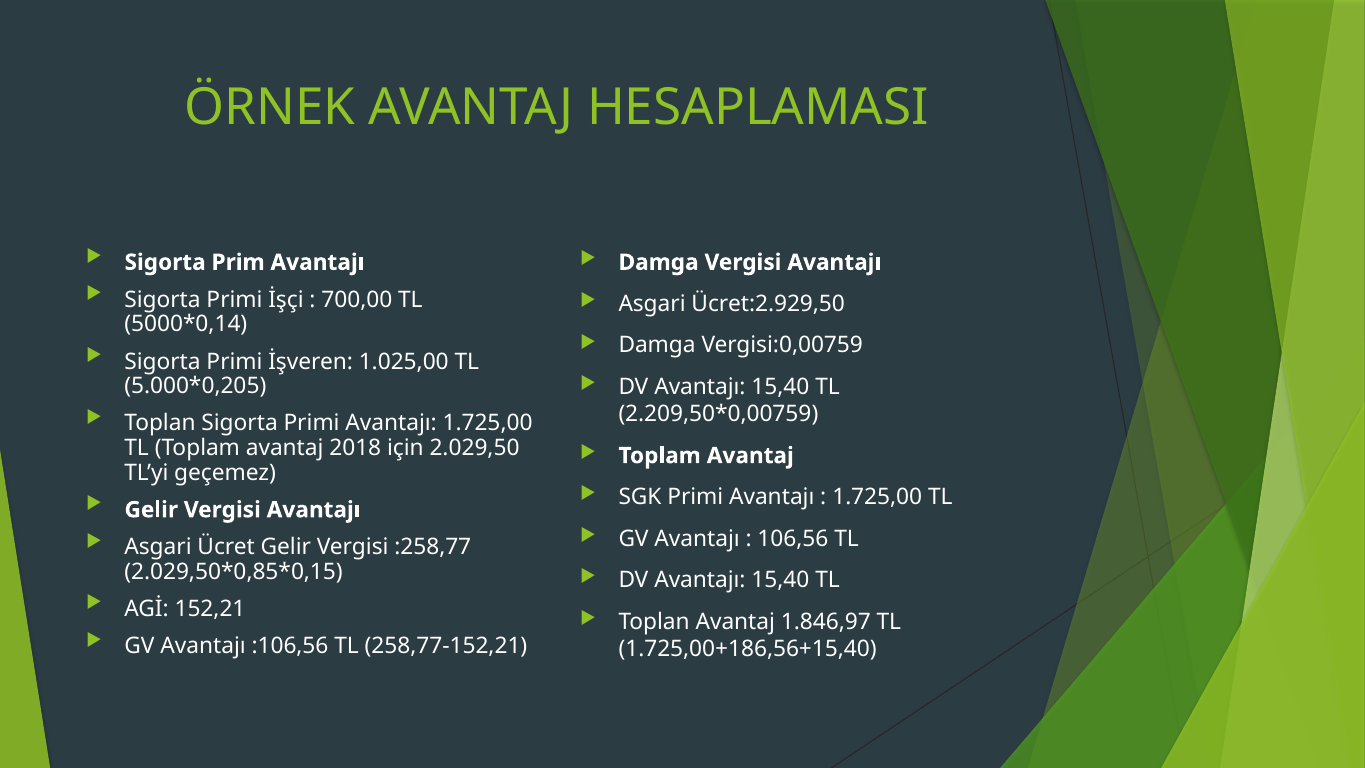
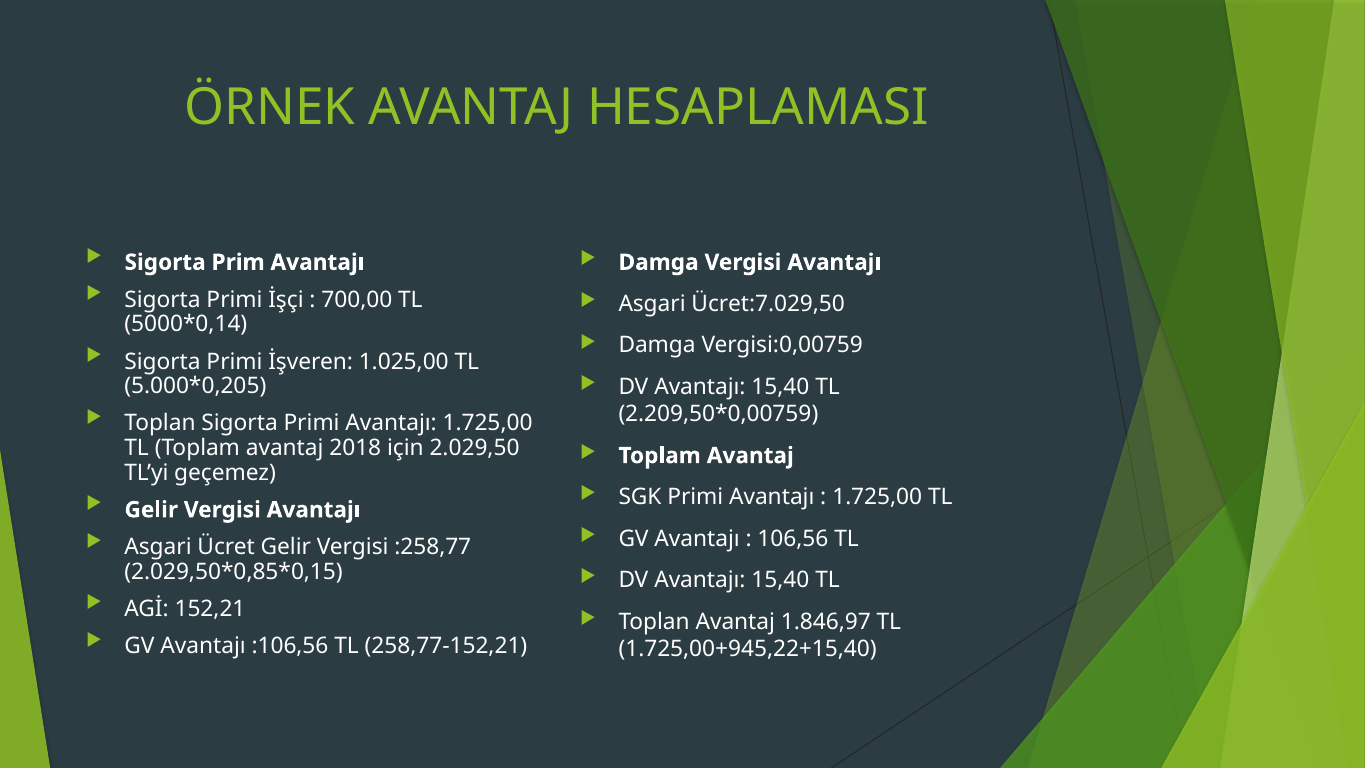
Ücret:2.929,50: Ücret:2.929,50 -> Ücret:7.029,50
1.725,00+186,56+15,40: 1.725,00+186,56+15,40 -> 1.725,00+945,22+15,40
